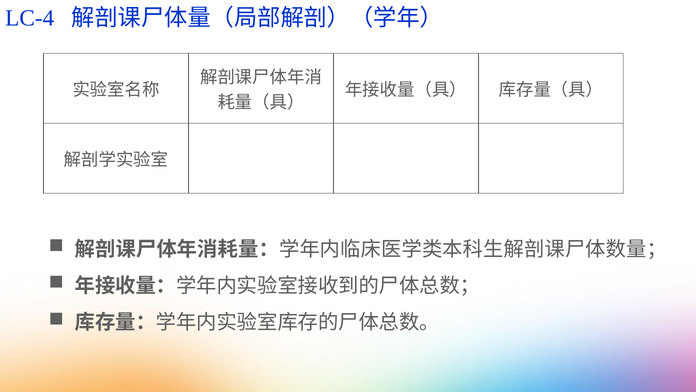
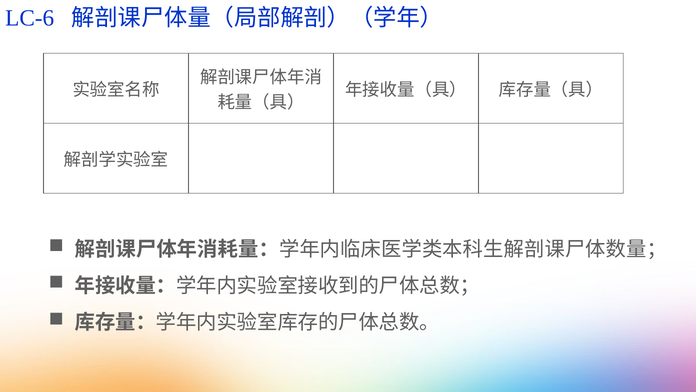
LC-4: LC-4 -> LC-6
